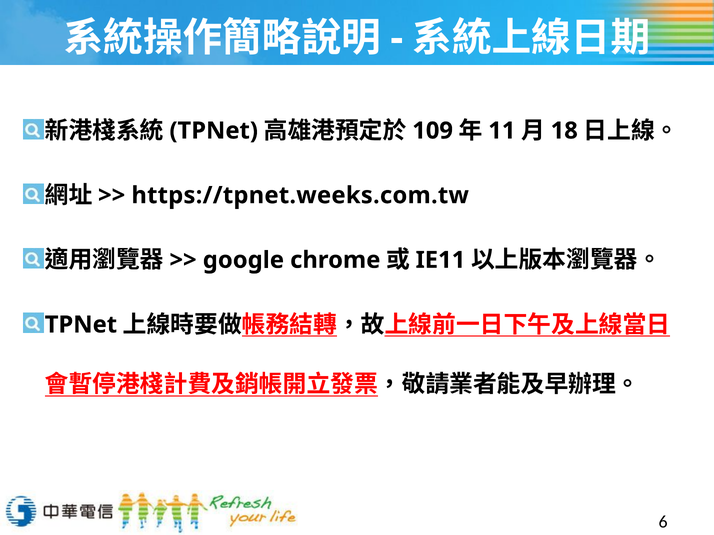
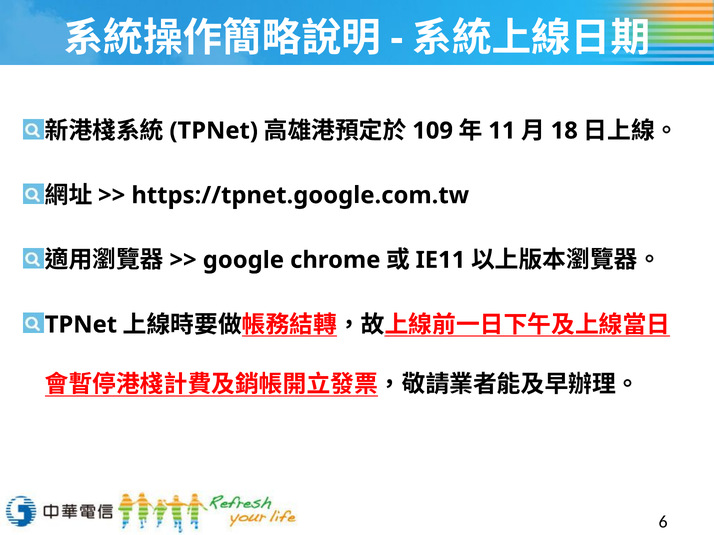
https://tpnet.weeks.com.tw: https://tpnet.weeks.com.tw -> https://tpnet.google.com.tw
